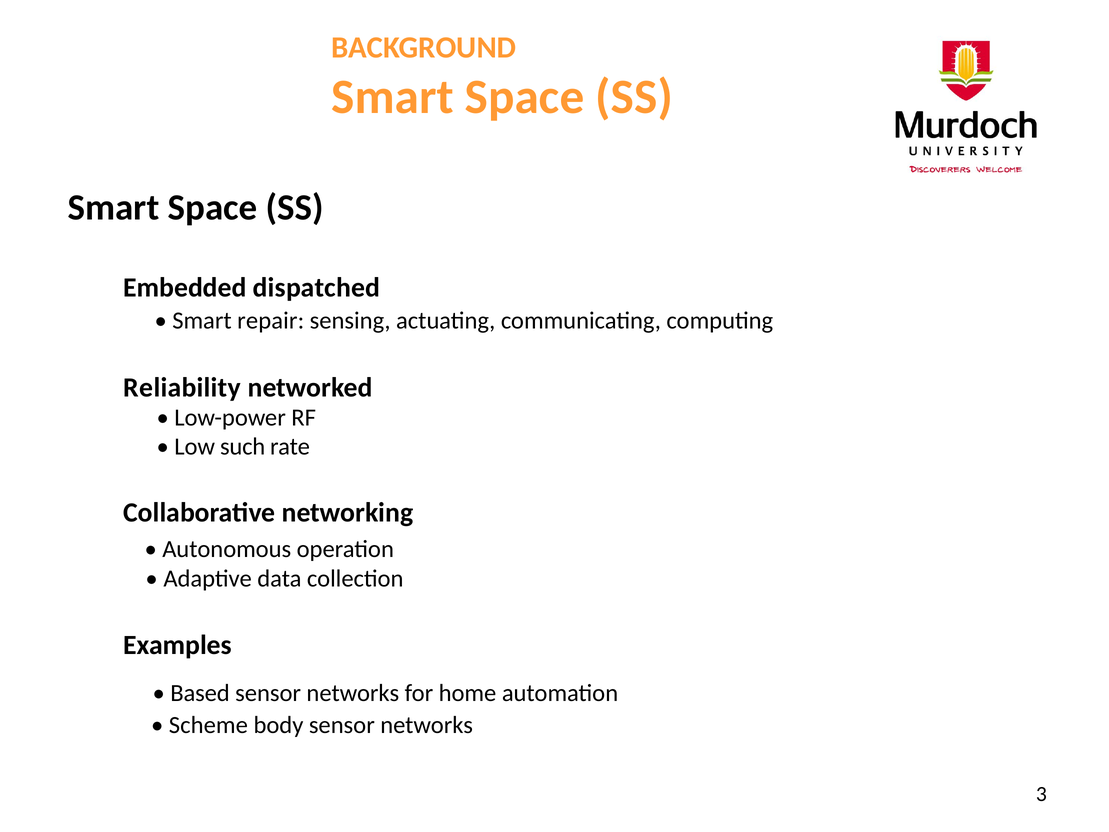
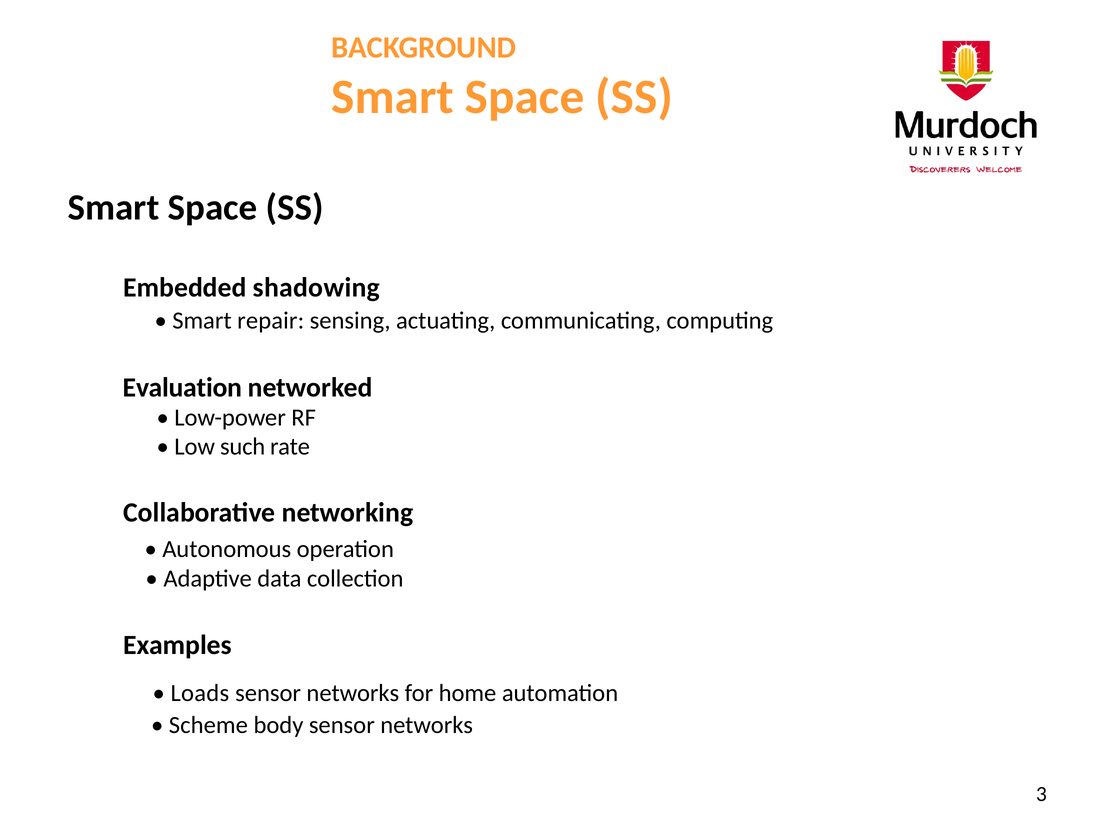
dispatched: dispatched -> shadowing
Reliability: Reliability -> Evaluation
Based: Based -> Loads
